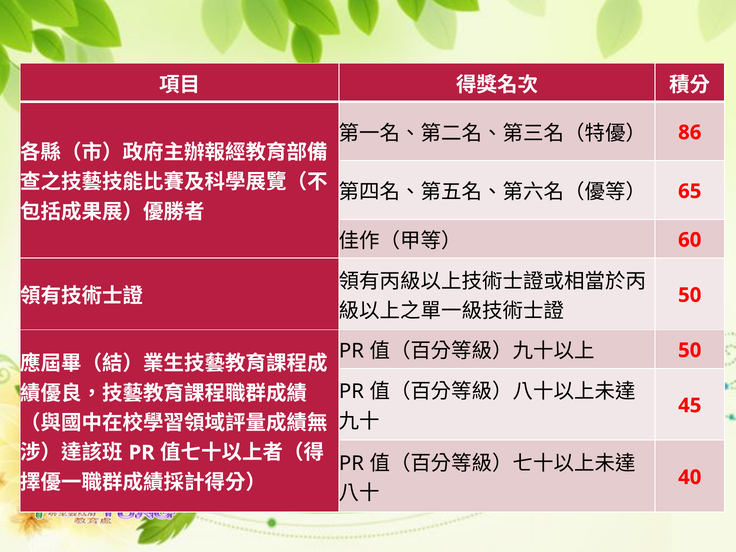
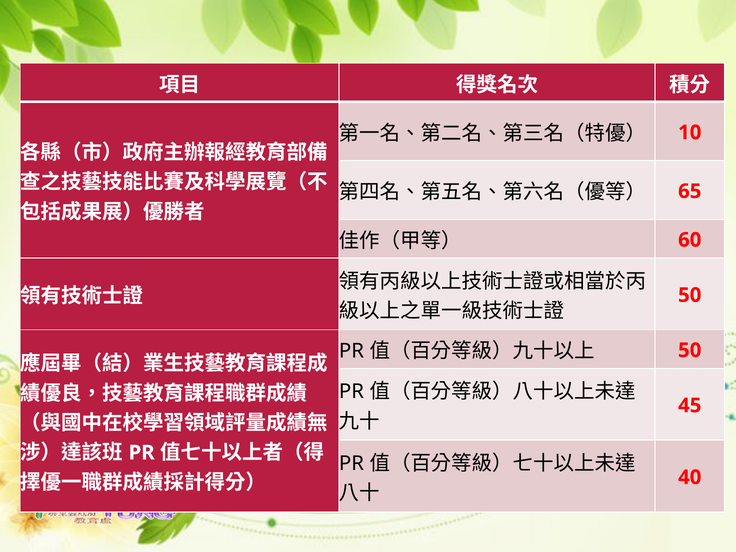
86: 86 -> 10
